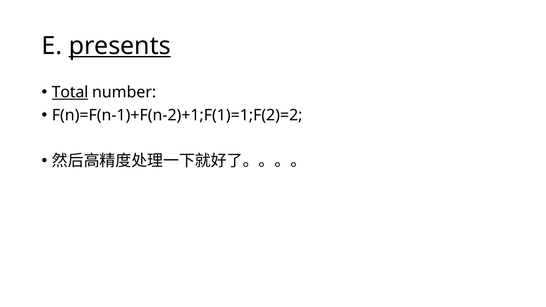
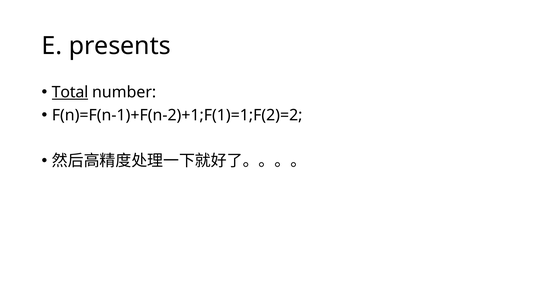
presents underline: present -> none
